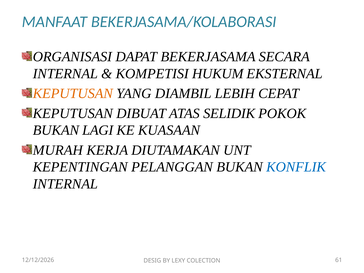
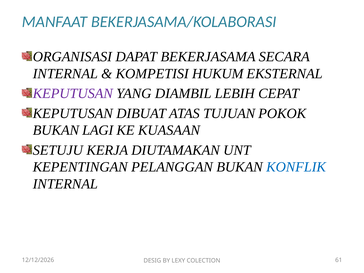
KEPUTUSAN at (73, 94) colour: orange -> purple
SELIDIK: SELIDIK -> TUJUAN
MURAH: MURAH -> SETUJU
